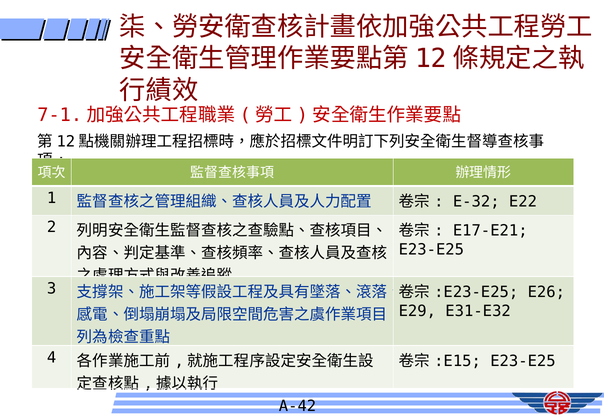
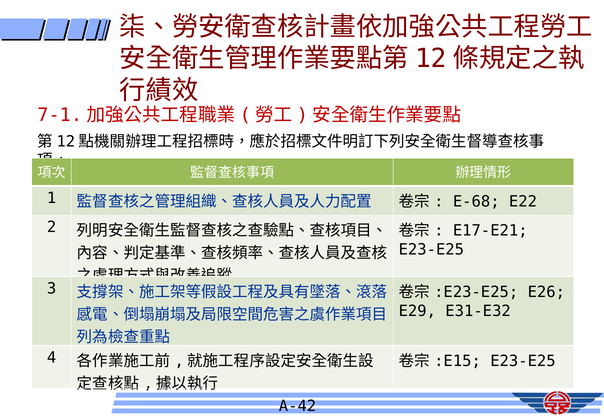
E-32: E-32 -> E-68
